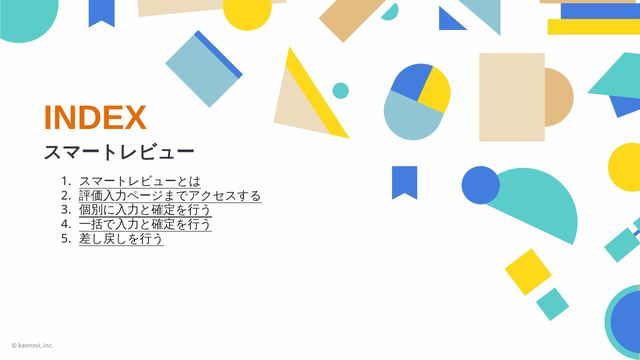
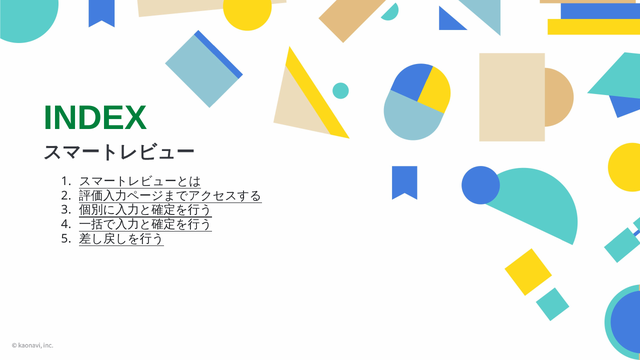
INDEX colour: orange -> green
